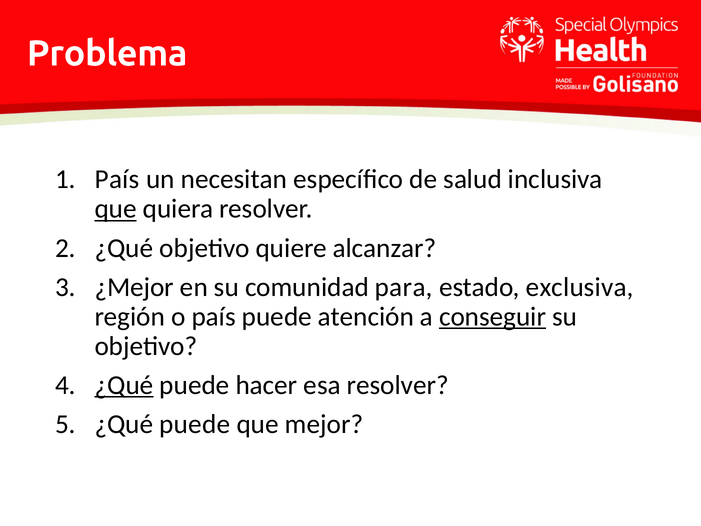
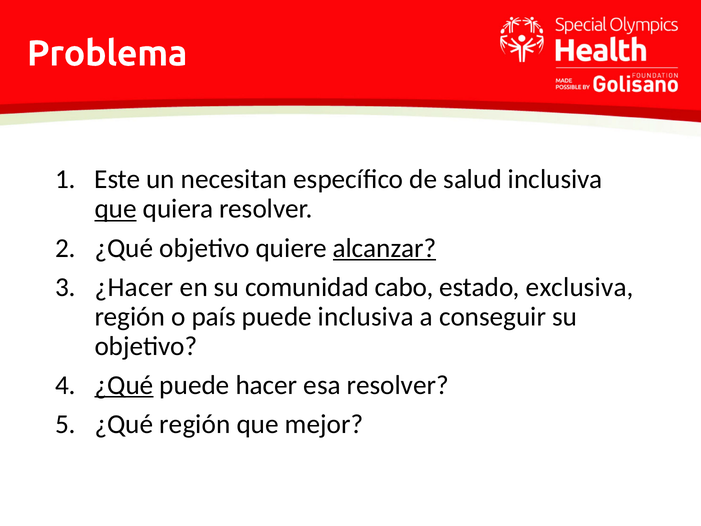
País at (117, 179): País -> Este
alcanzar underline: none -> present
¿Mejor: ¿Mejor -> ¿Hacer
para: para -> cabo
puede atención: atención -> inclusiva
conseguir underline: present -> none
puede at (195, 424): puede -> región
